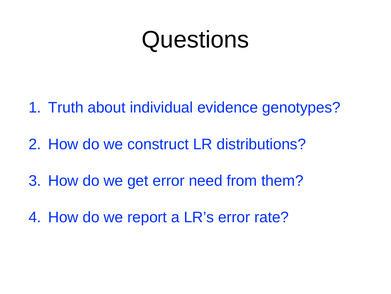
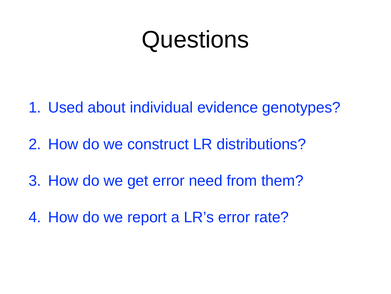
Truth: Truth -> Used
